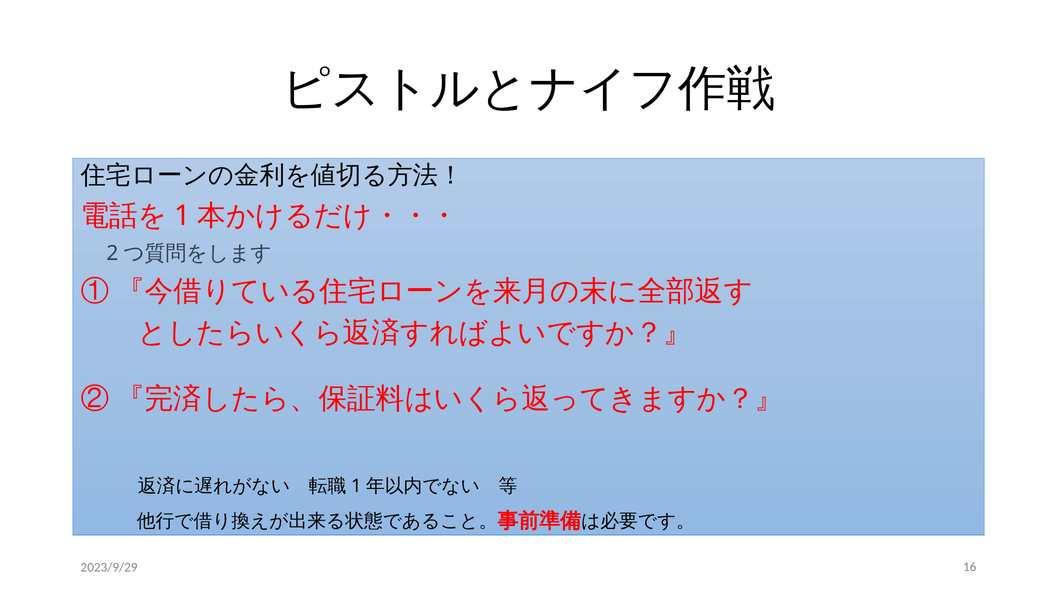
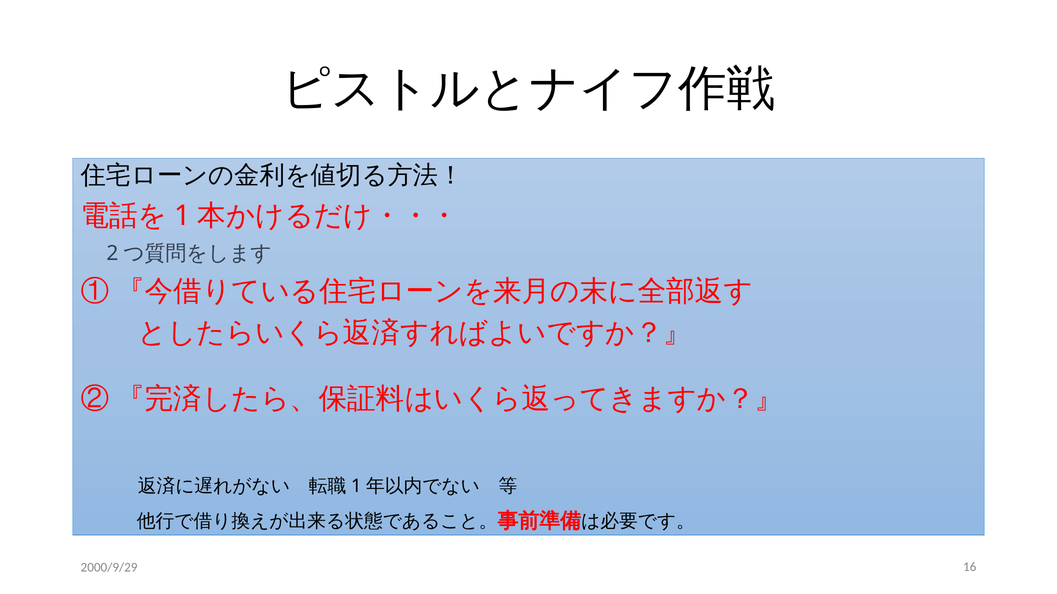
2023/9/29: 2023/9/29 -> 2000/9/29
